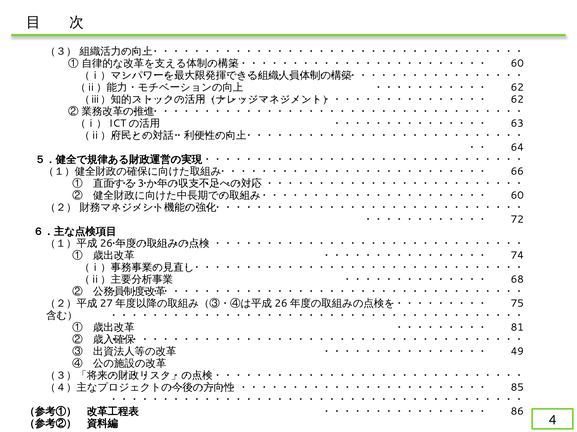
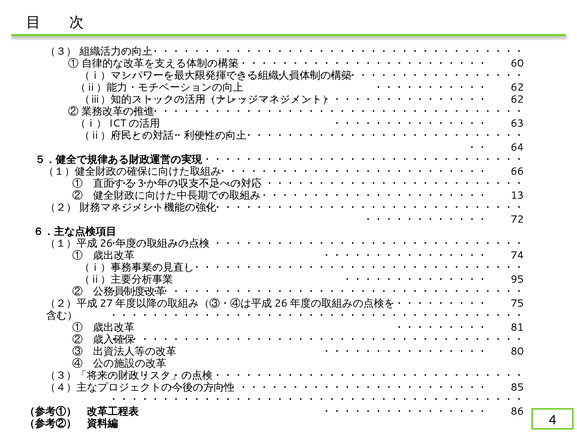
60 at (517, 196): 60 -> 13
68 at (517, 280): 68 -> 95
49: 49 -> 80
